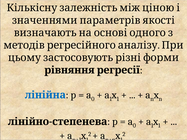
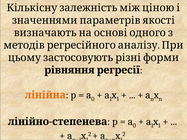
лінійна colour: blue -> orange
